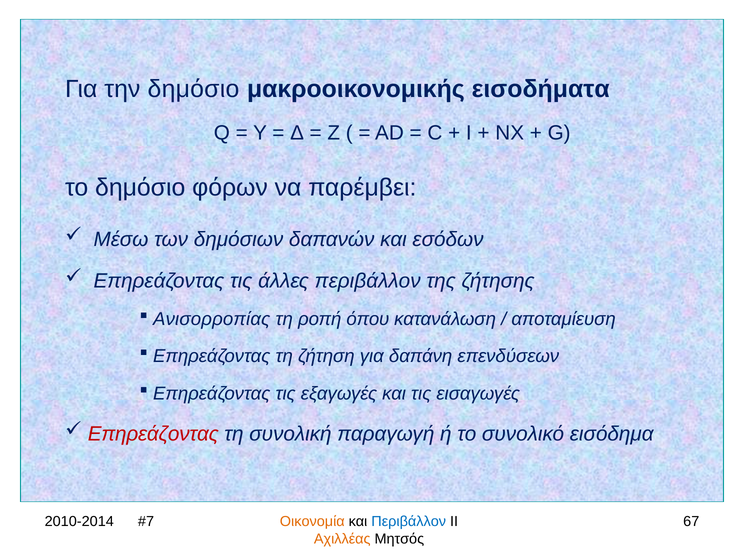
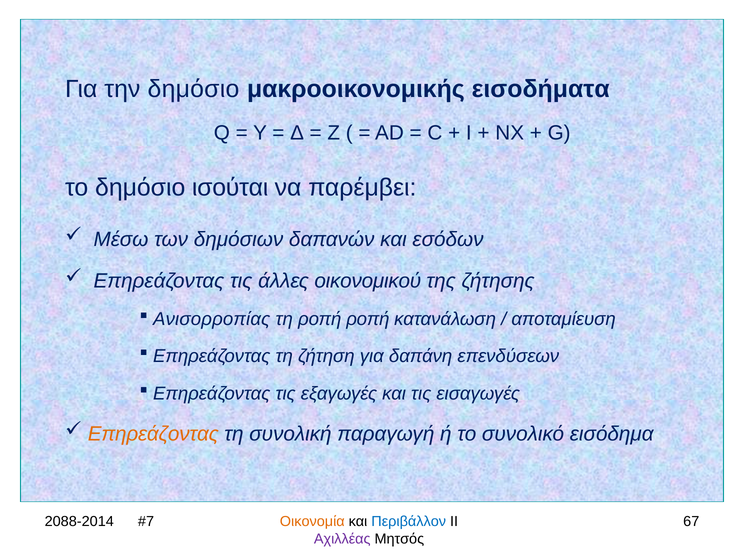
φόρων: φόρων -> ισούται
άλλες περιβάλλον: περιβάλλον -> οικονομικού
ροπή όπου: όπου -> ροπή
Επηρεάζοντας at (153, 434) colour: red -> orange
2010-2014: 2010-2014 -> 2088-2014
Αχιλλέας colour: orange -> purple
